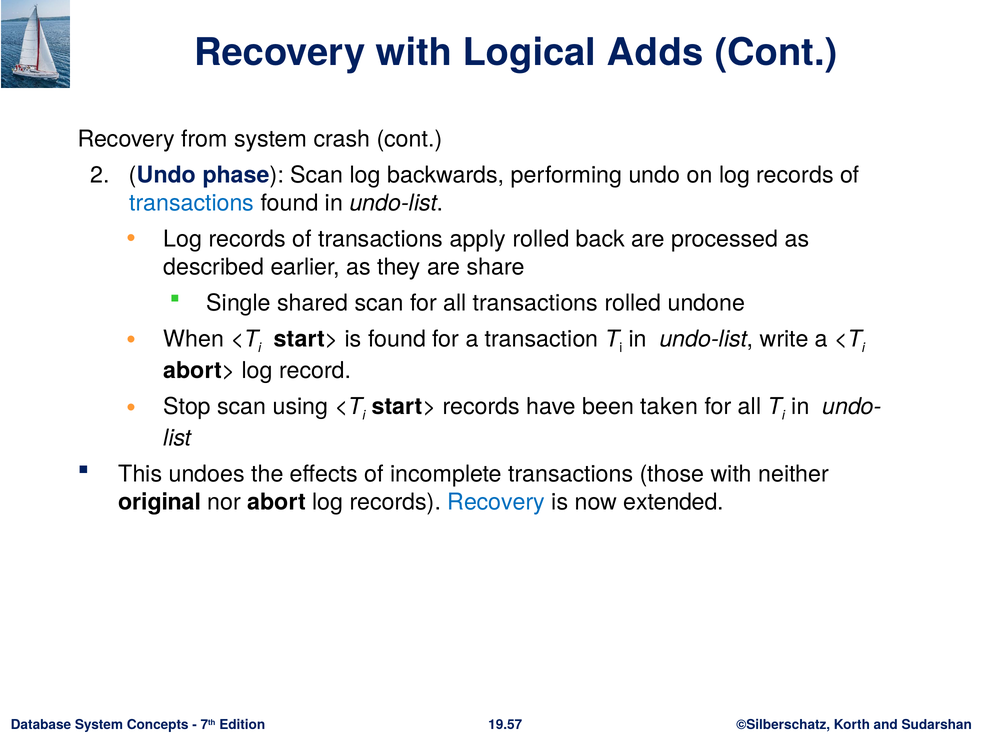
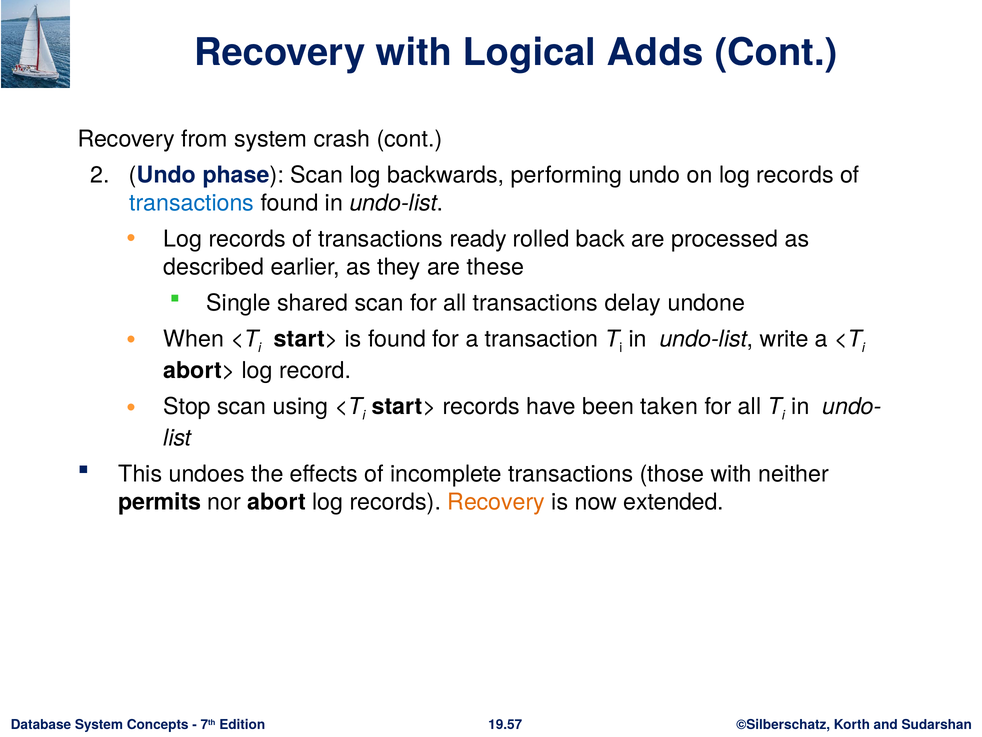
apply: apply -> ready
share: share -> these
transactions rolled: rolled -> delay
original: original -> permits
Recovery at (496, 502) colour: blue -> orange
